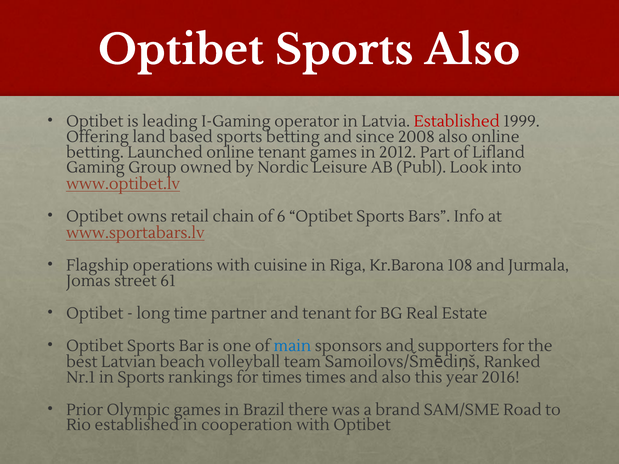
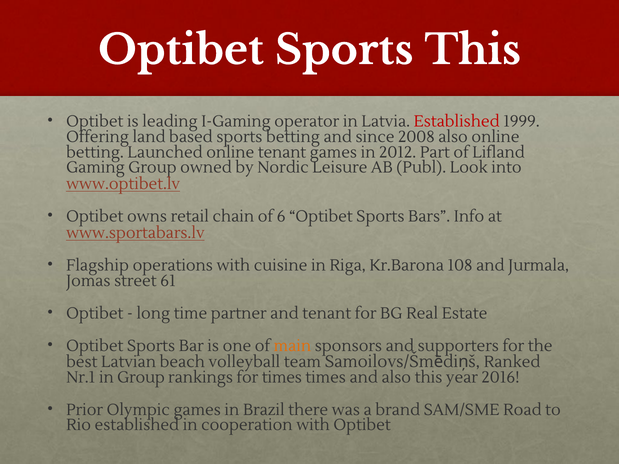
Sports Also: Also -> This
main colour: blue -> orange
in Sports: Sports -> Group
